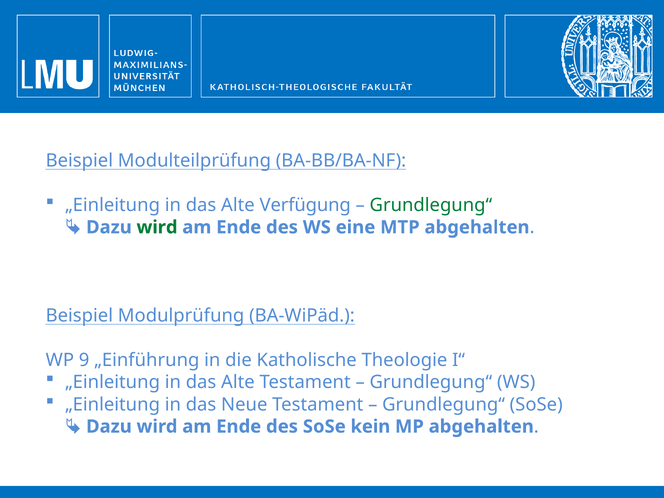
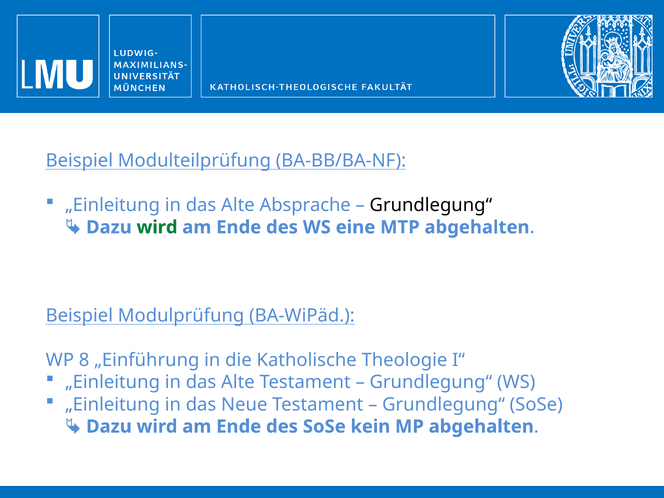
Verfügung: Verfügung -> Absprache
Grundlegung“ at (431, 205) colour: green -> black
9: 9 -> 8
